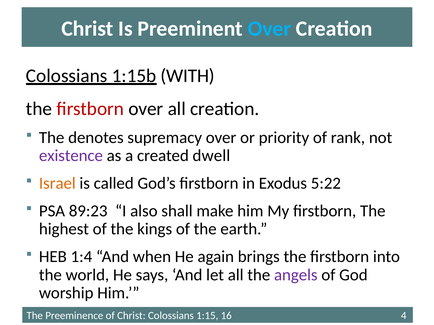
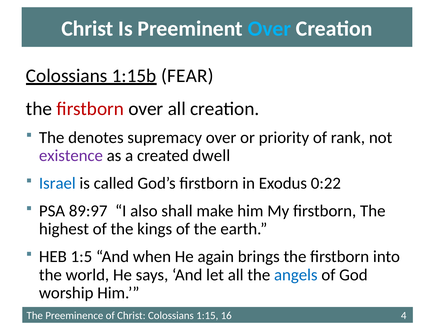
WITH: WITH -> FEAR
Israel colour: orange -> blue
5:22: 5:22 -> 0:22
89:23: 89:23 -> 89:97
1:4: 1:4 -> 1:5
angels colour: purple -> blue
